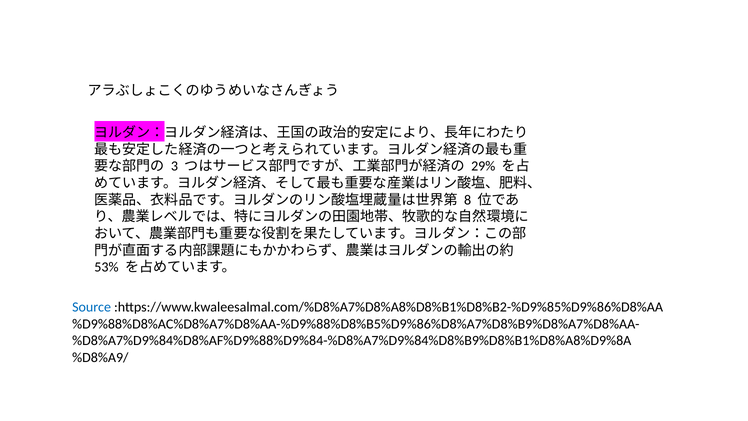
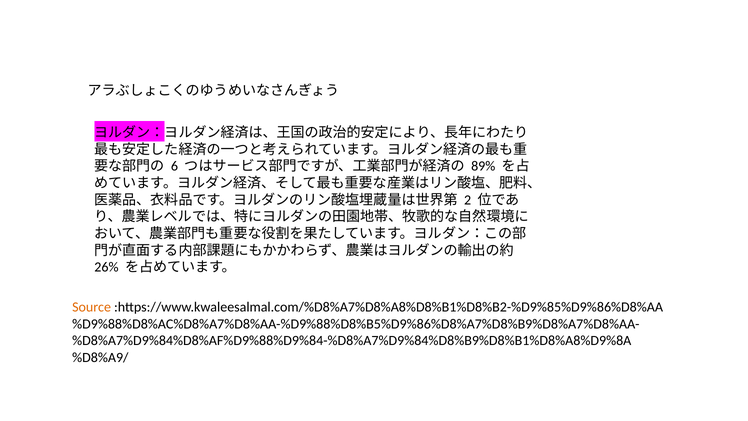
3: 3 -> 6
29%: 29% -> 89%
8: 8 -> 2
53%: 53% -> 26%
Source colour: blue -> orange
